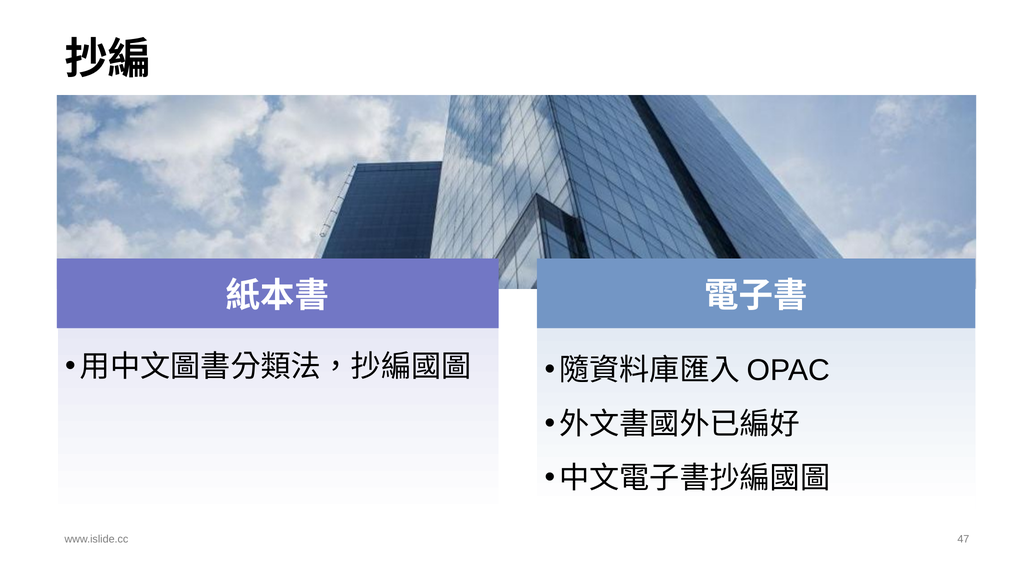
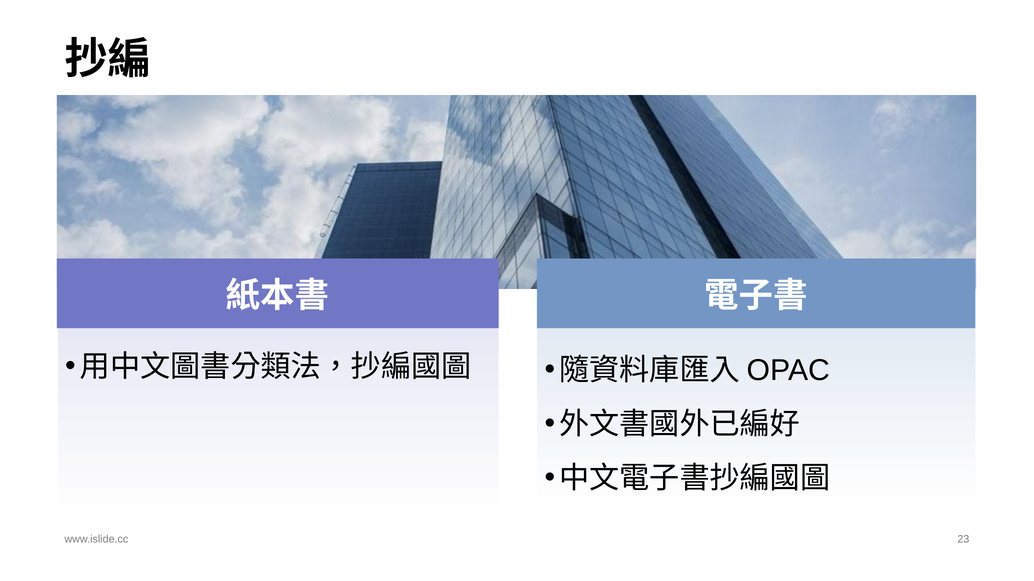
47: 47 -> 23
